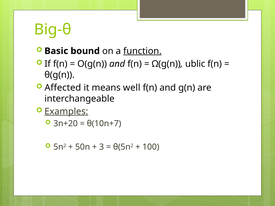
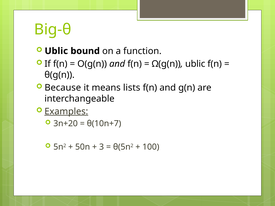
Basic at (56, 51): Basic -> Ublic
function underline: present -> none
Affected: Affected -> Because
well: well -> lists
